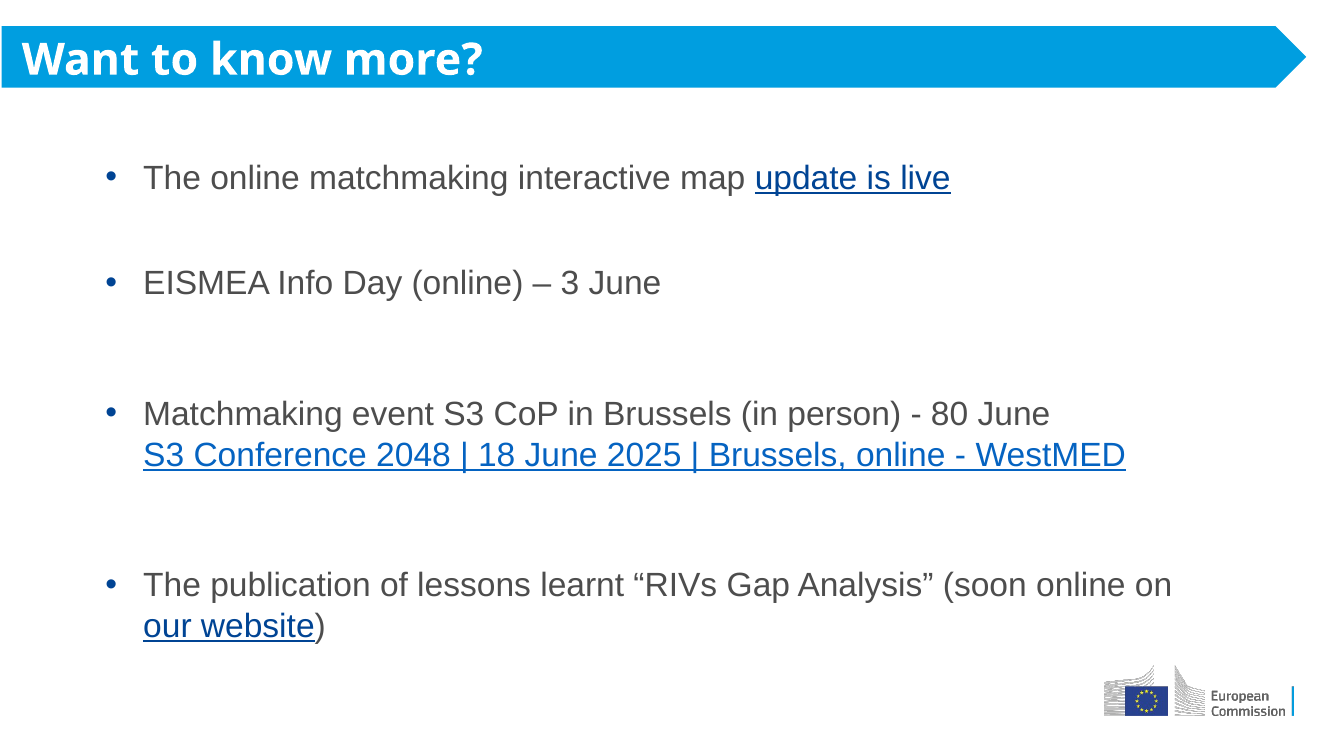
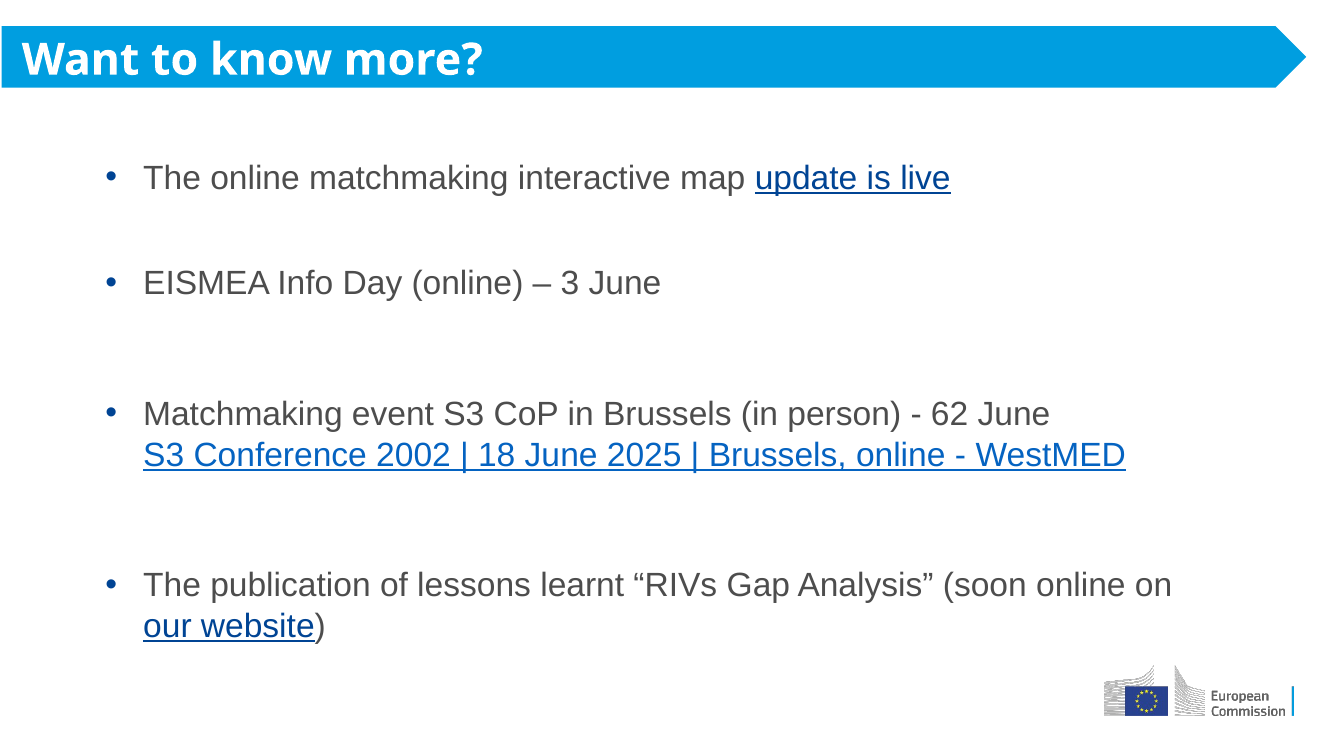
80: 80 -> 62
2048: 2048 -> 2002
